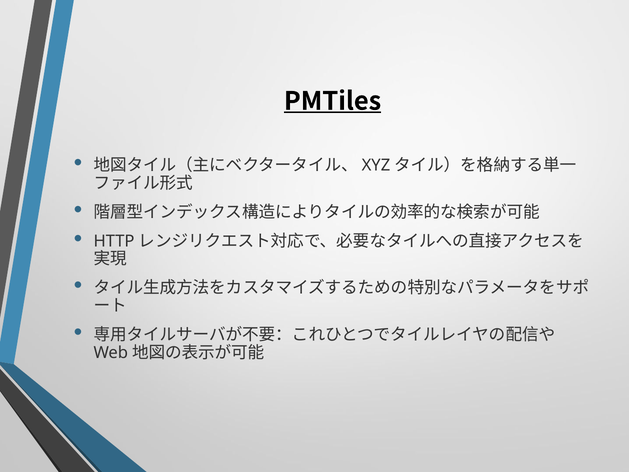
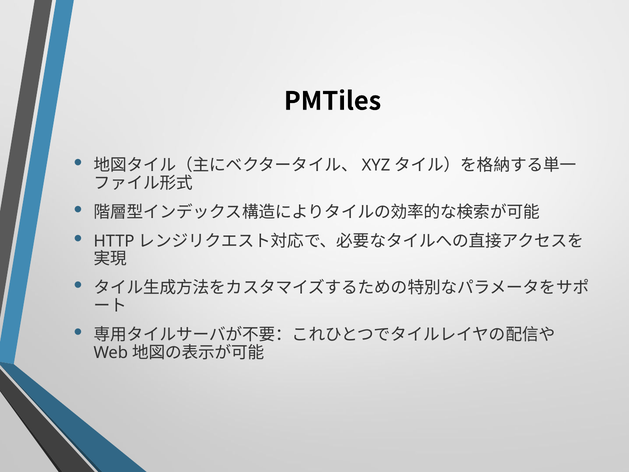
PMTiles underline: present -> none
